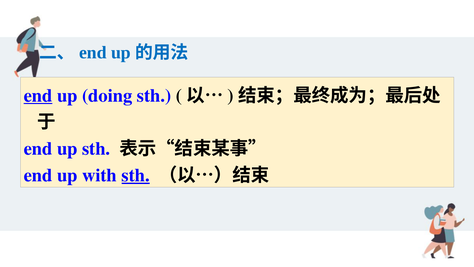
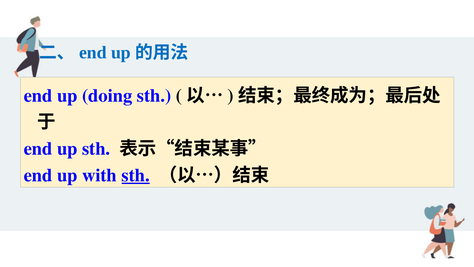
end at (38, 95) underline: present -> none
